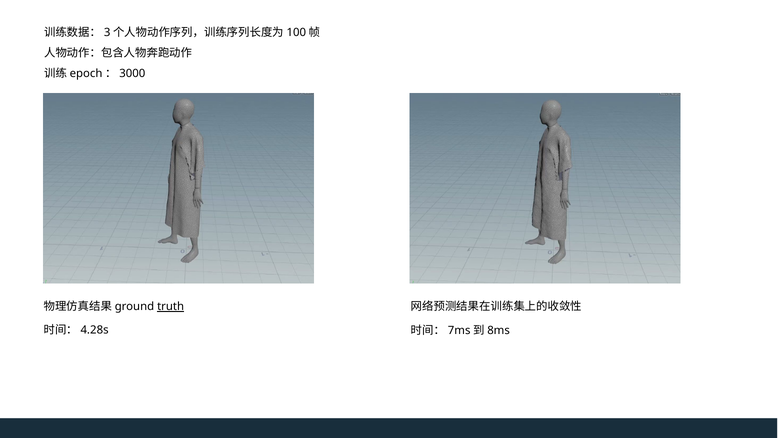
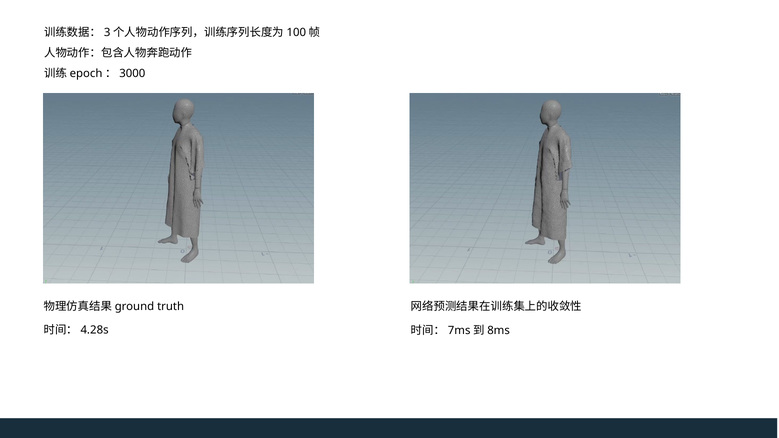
truth underline: present -> none
